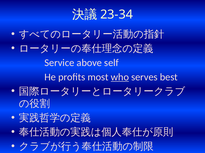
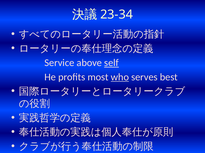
self underline: none -> present
